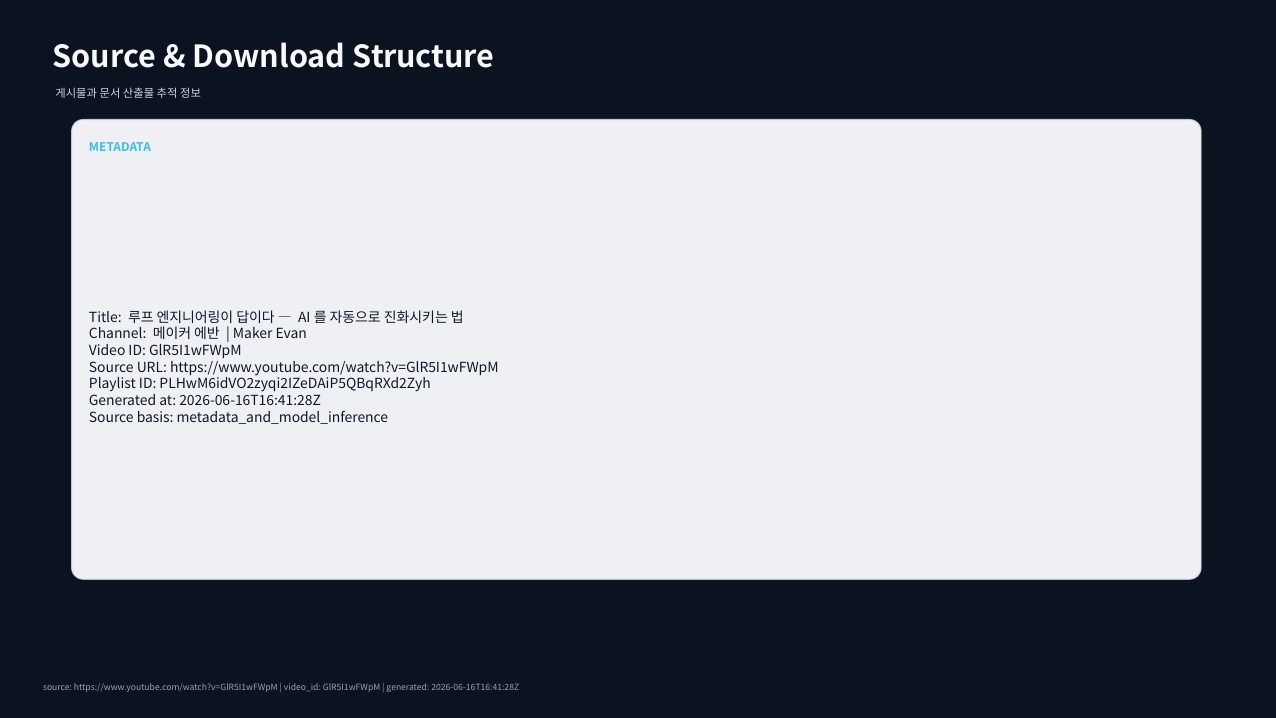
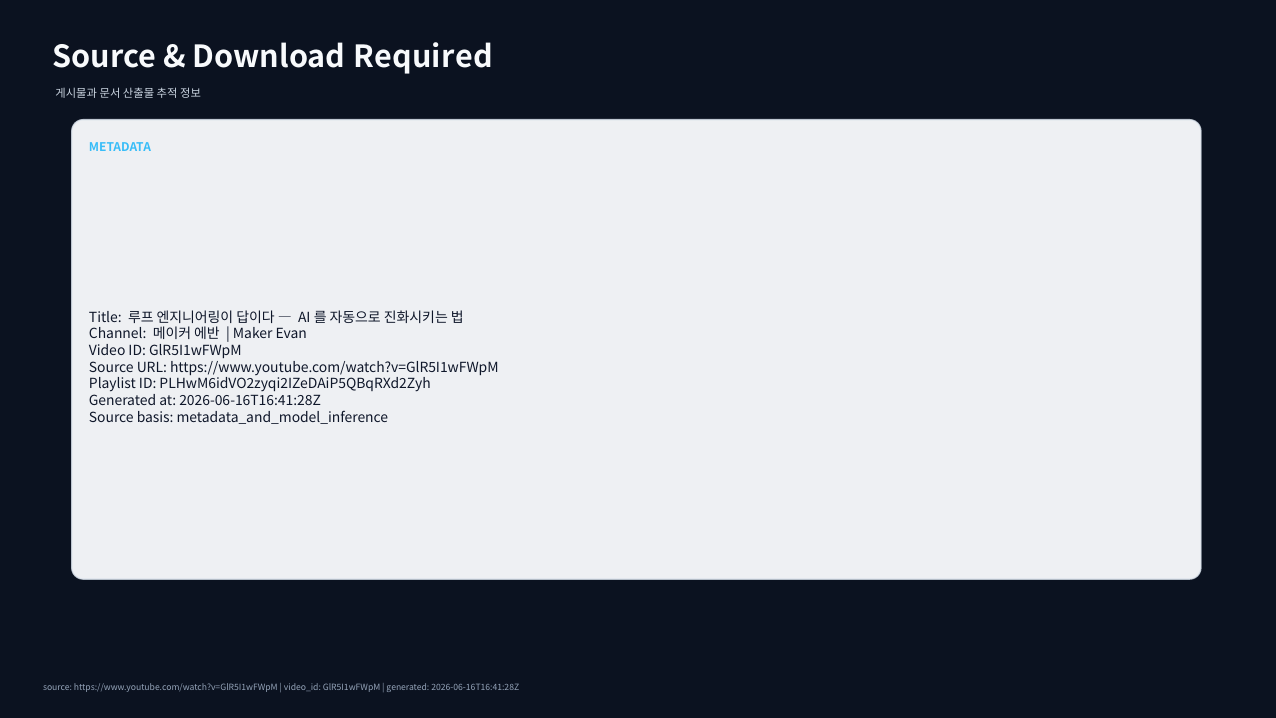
Structure: Structure -> Required
